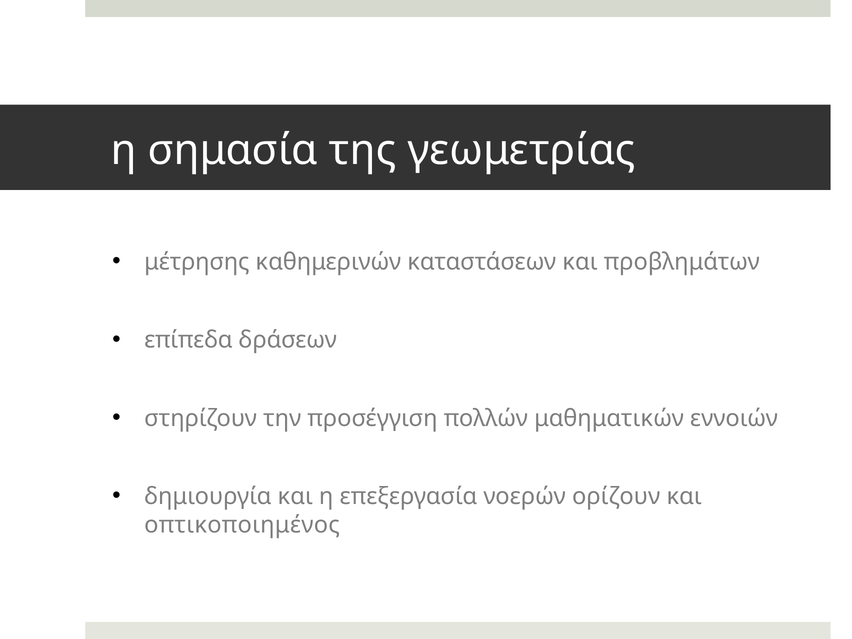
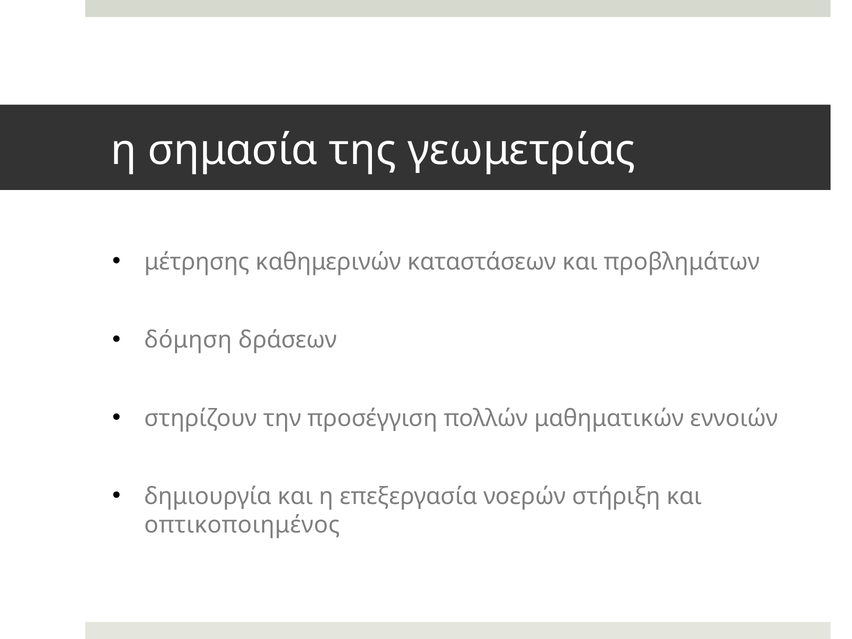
επίπεδα: επίπεδα -> δόμηση
ορίζουν: ορίζουν -> στήριξη
